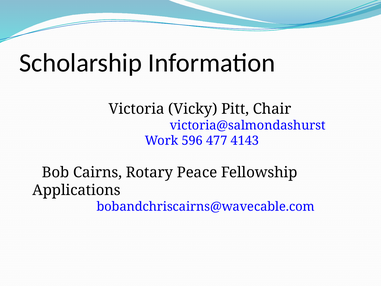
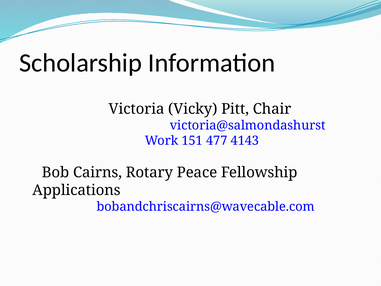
596: 596 -> 151
